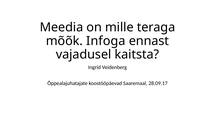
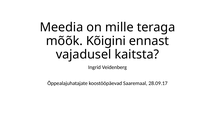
Infoga: Infoga -> Kõigini
